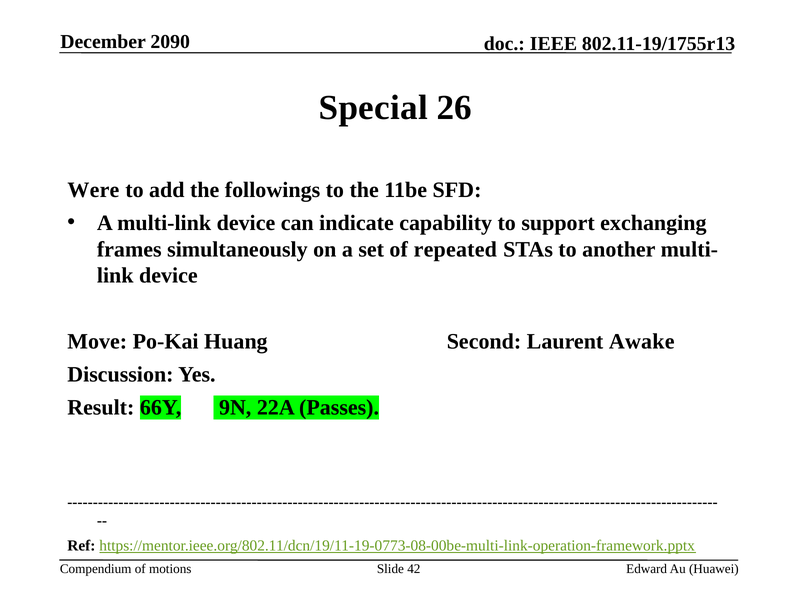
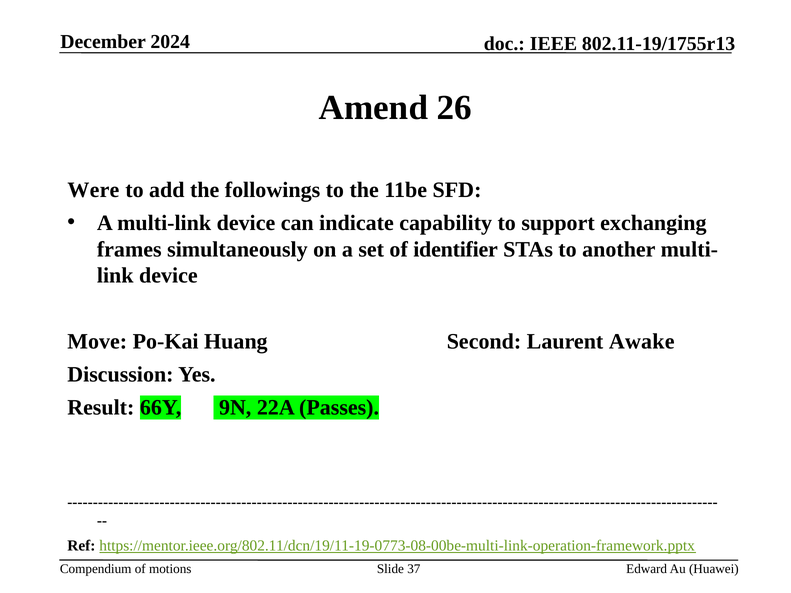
2090: 2090 -> 2024
Special: Special -> Amend
repeated: repeated -> identifier
42: 42 -> 37
